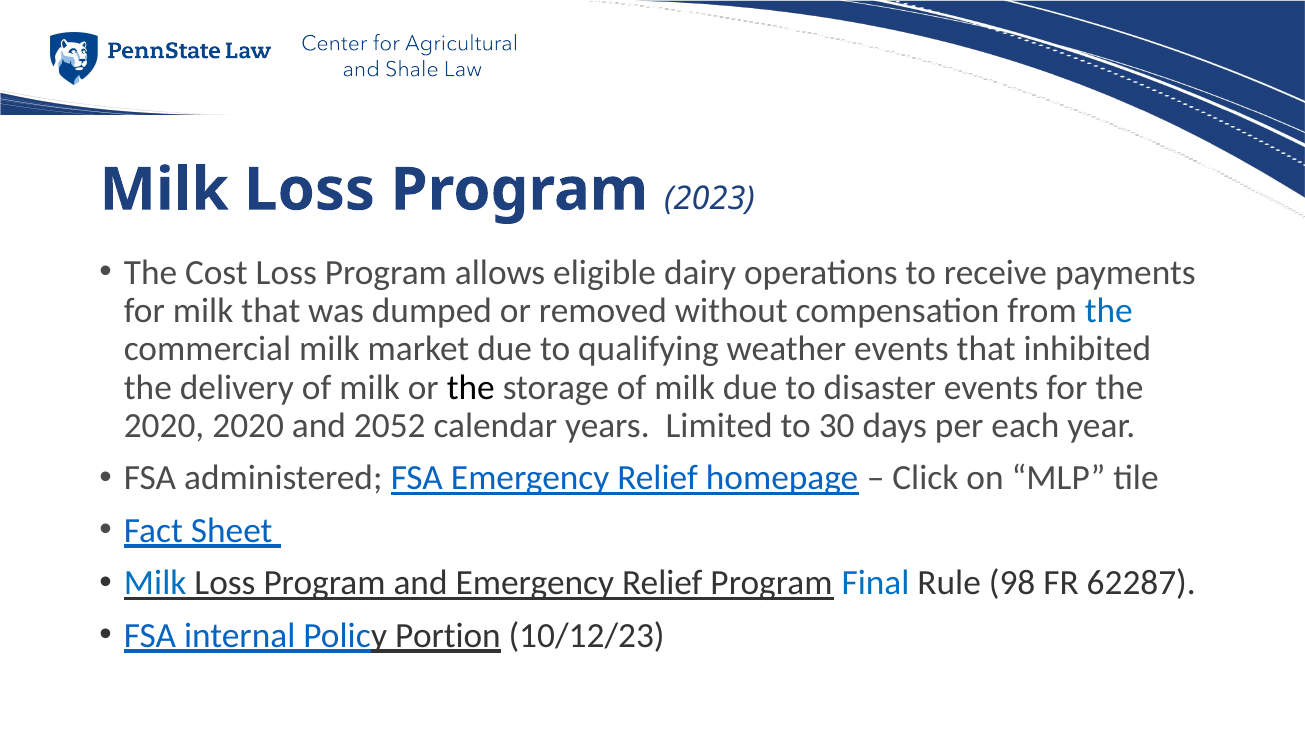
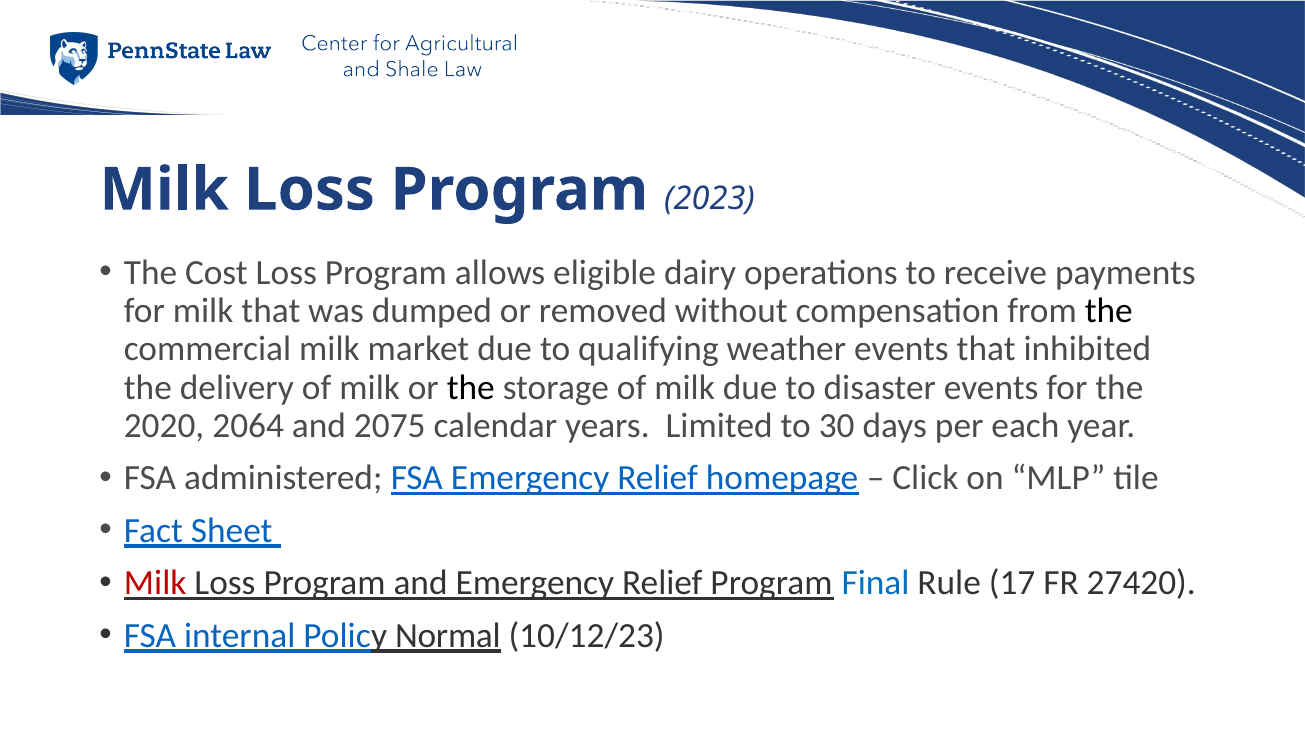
the at (1109, 311) colour: blue -> black
2020 2020: 2020 -> 2064
2052: 2052 -> 2075
Milk at (155, 583) colour: blue -> red
98: 98 -> 17
62287: 62287 -> 27420
Portion: Portion -> Normal
